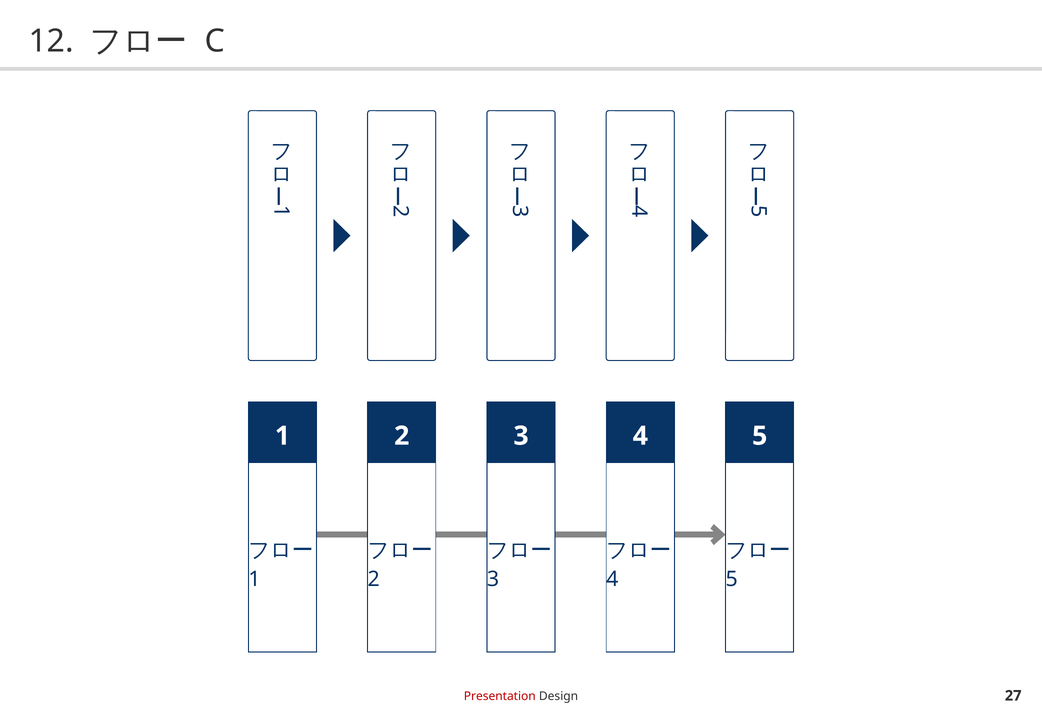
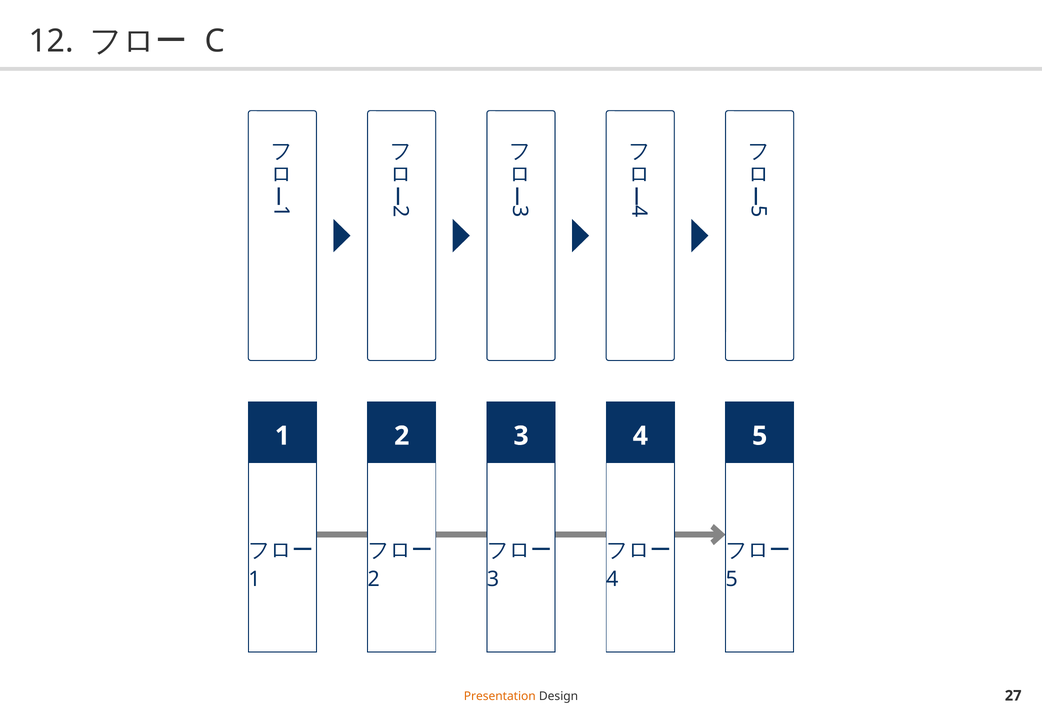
Presentation colour: red -> orange
